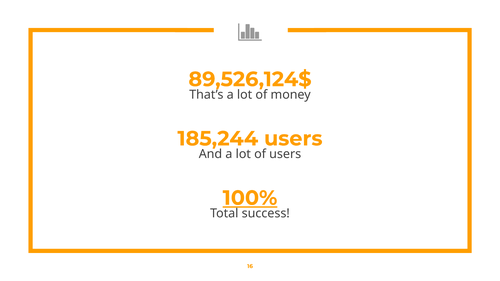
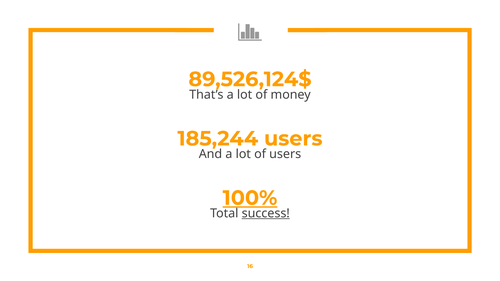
success underline: none -> present
